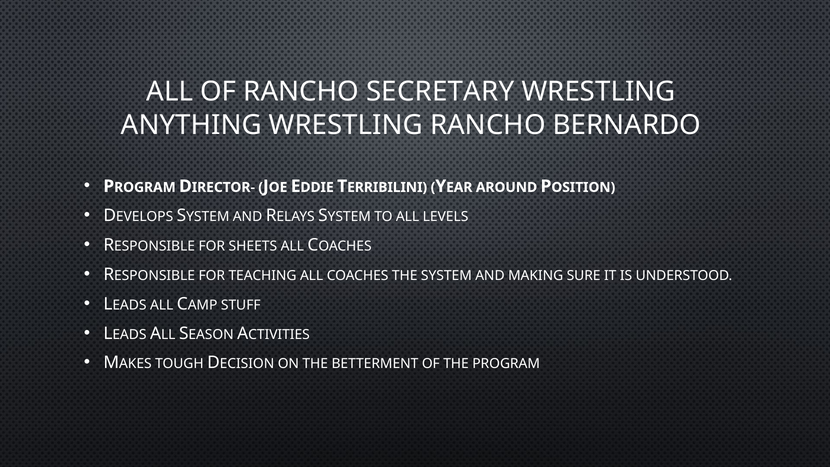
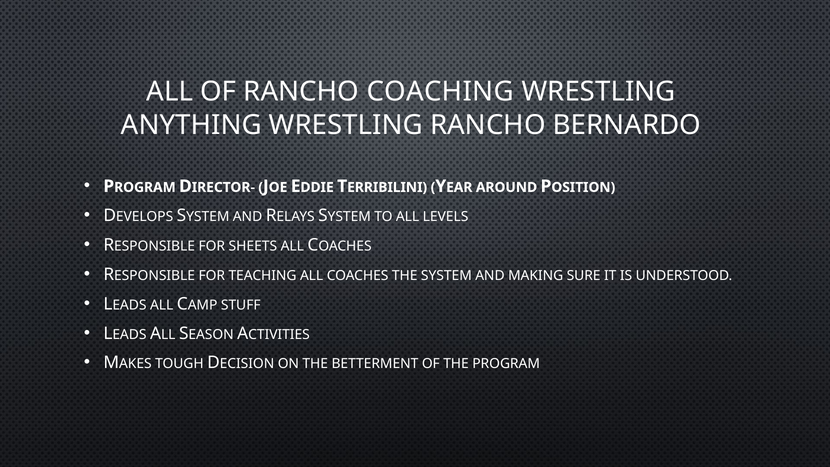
SECRETARY: SECRETARY -> COACHING
